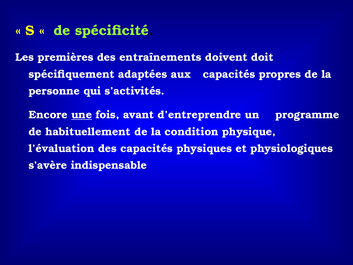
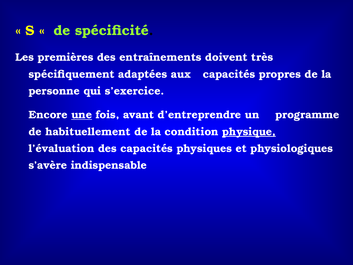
doit: doit -> très
s’activités: s’activités -> s’exercice
physique underline: none -> present
